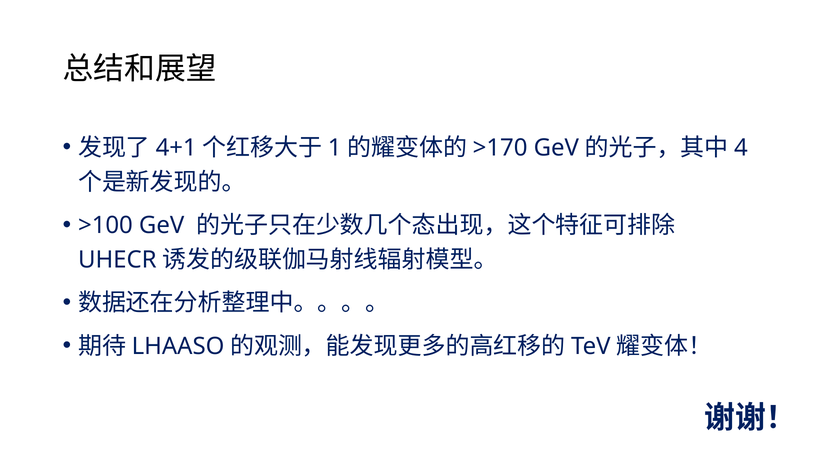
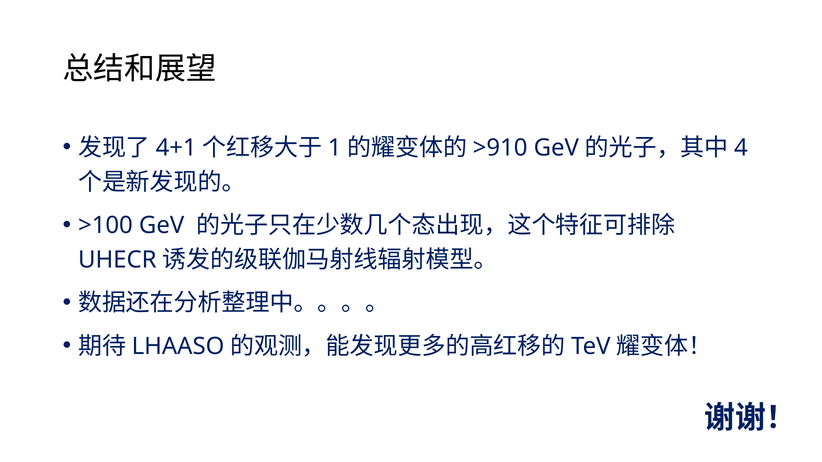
>170: >170 -> >910
